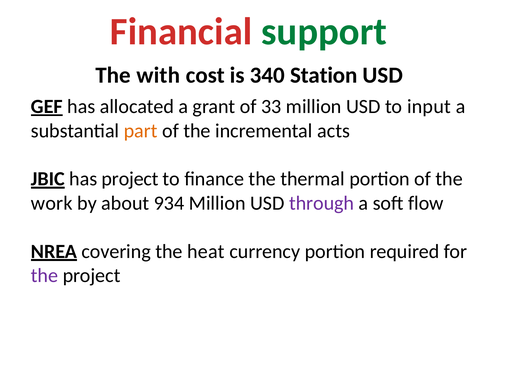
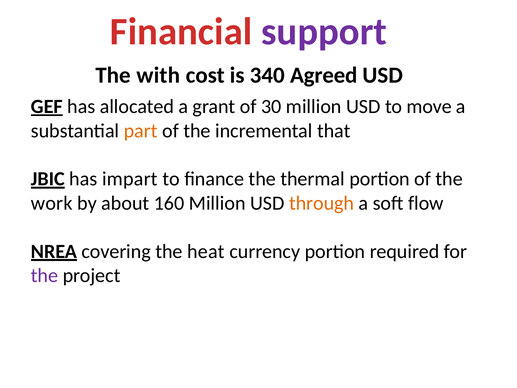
support colour: green -> purple
Station: Station -> Agreed
33: 33 -> 30
input: input -> move
acts: acts -> that
has project: project -> impart
934: 934 -> 160
through colour: purple -> orange
